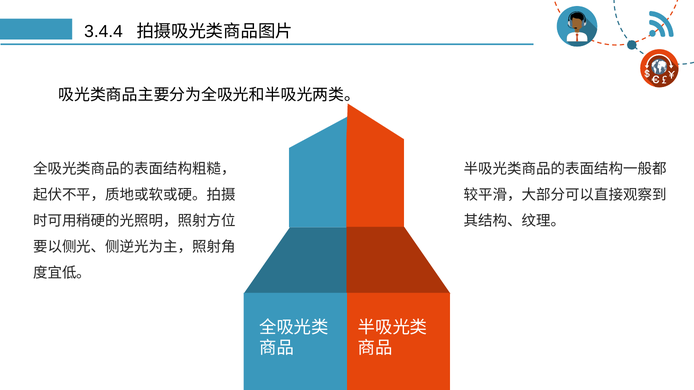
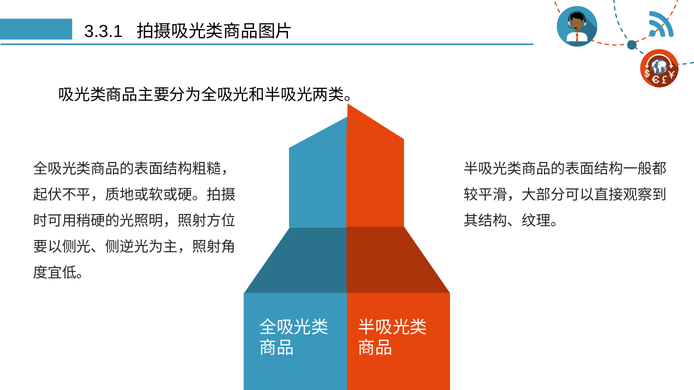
3.4.4: 3.4.4 -> 3.3.1
